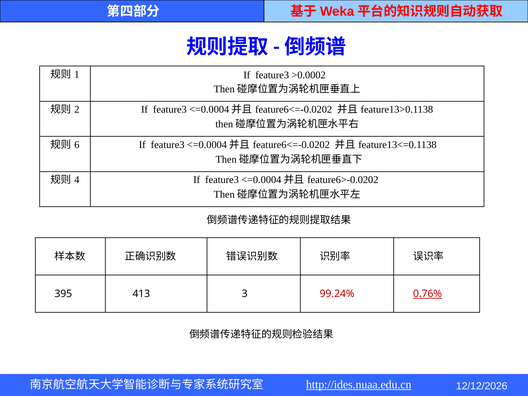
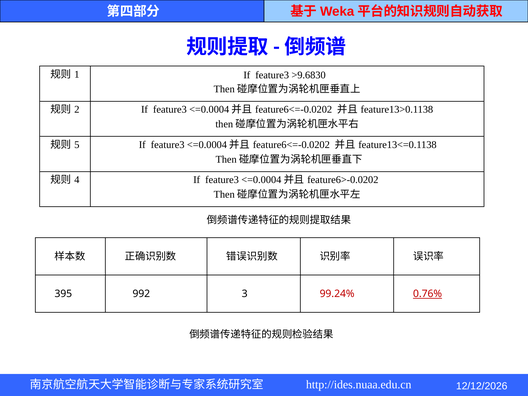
>0.0002: >0.0002 -> >9.6830
6: 6 -> 5
413: 413 -> 992
http://ides.nuaa.edu.cn underline: present -> none
